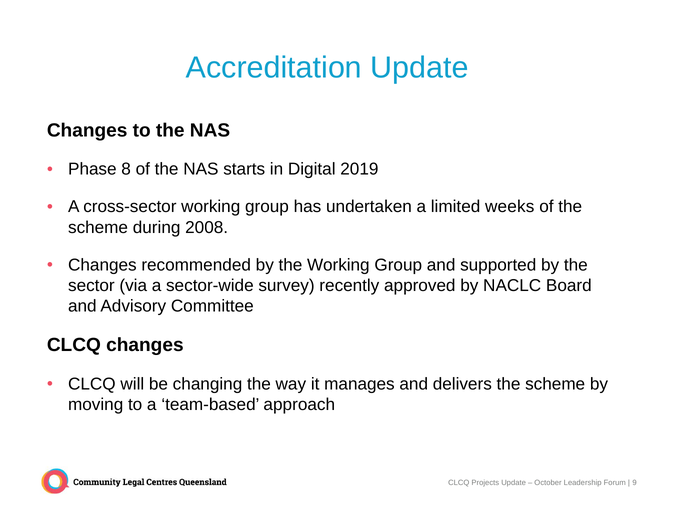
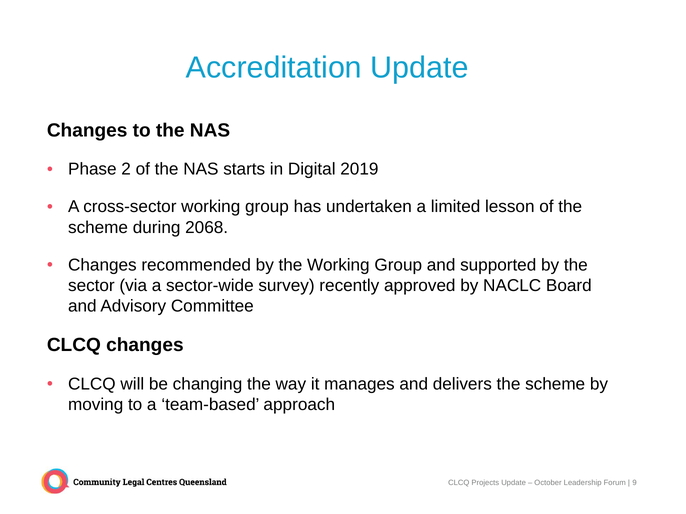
8: 8 -> 2
weeks: weeks -> lesson
2008: 2008 -> 2068
